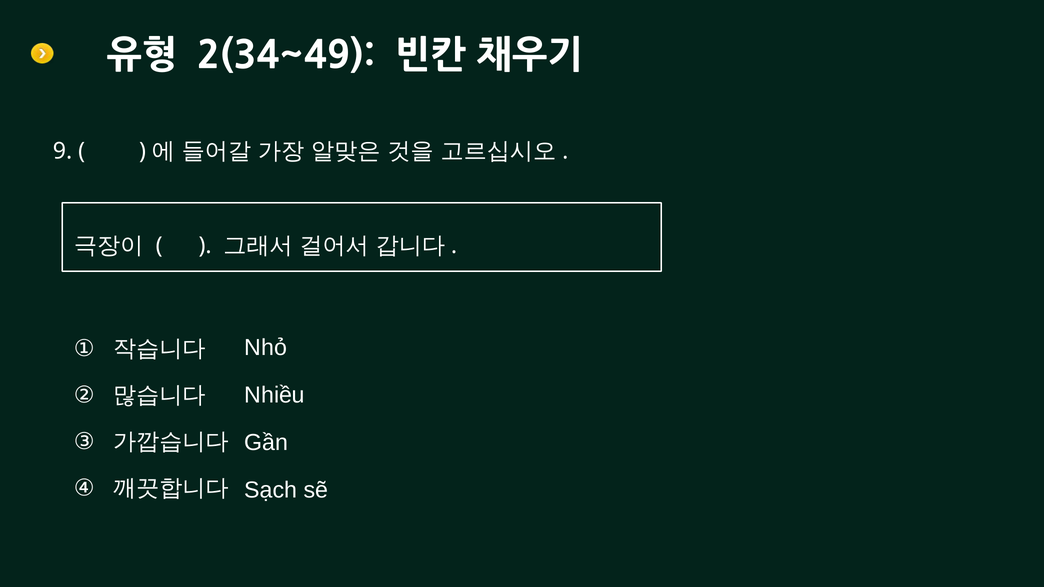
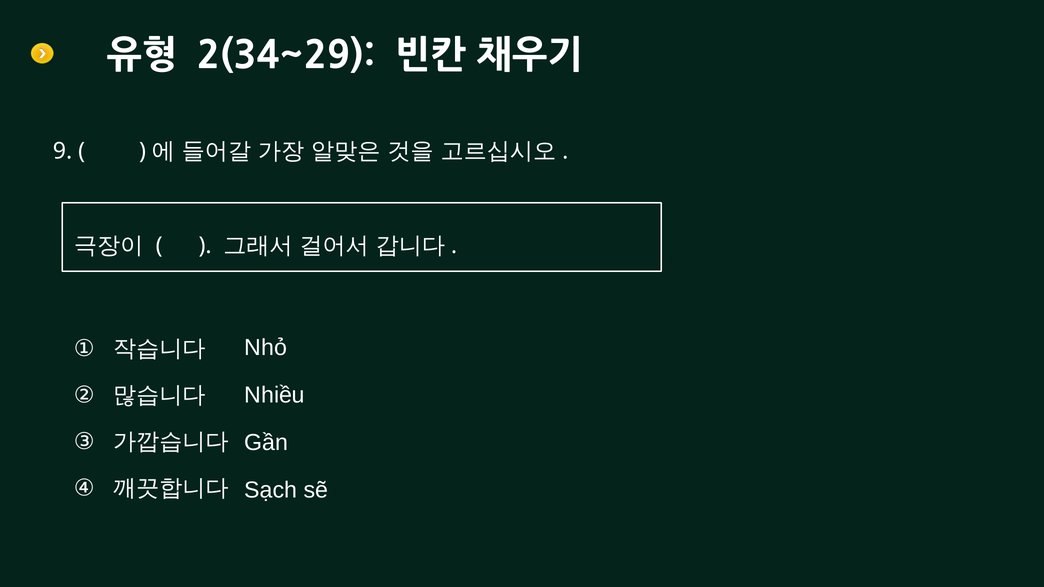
2(34~49: 2(34~49 -> 2(34~29
